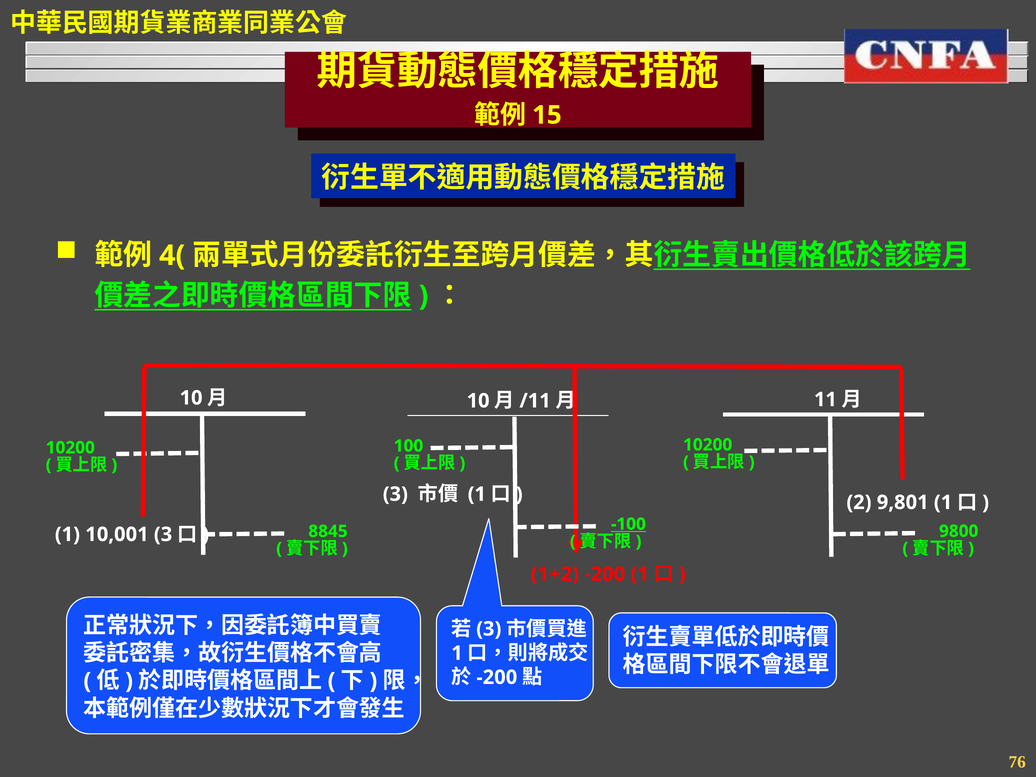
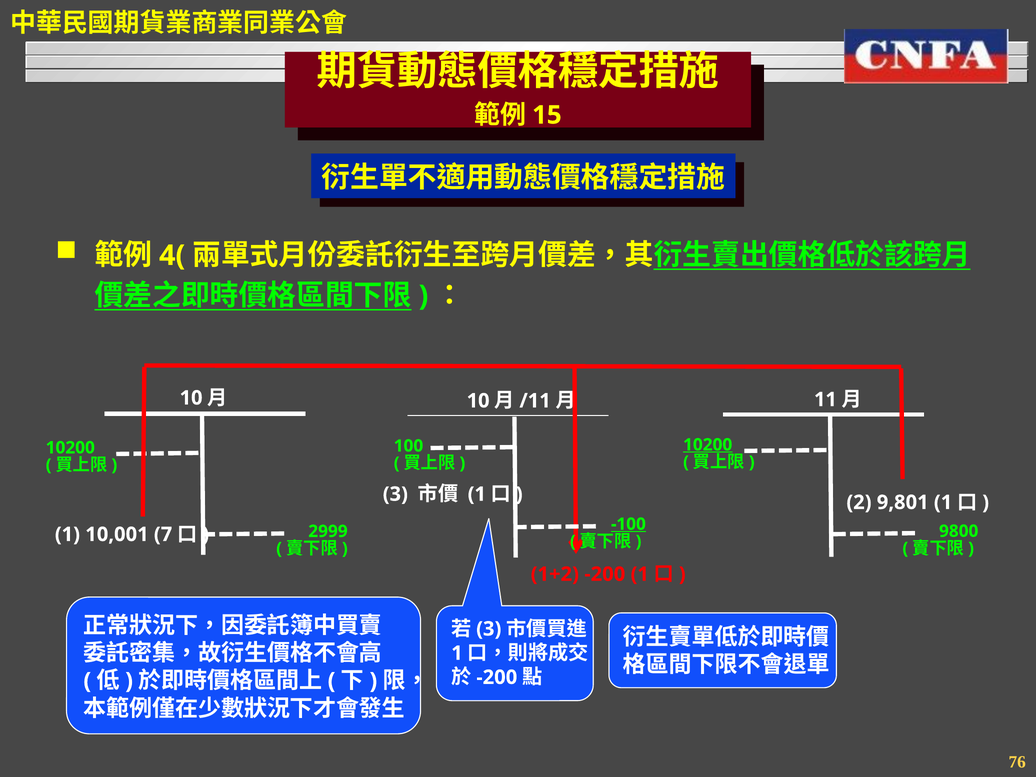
10200 at (708, 445) underline: none -> present
8845: 8845 -> 2999
10,001 3: 3 -> 7
